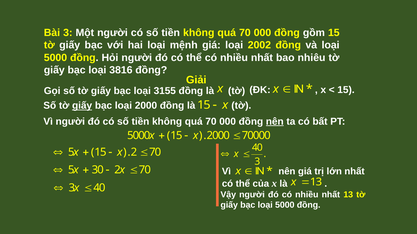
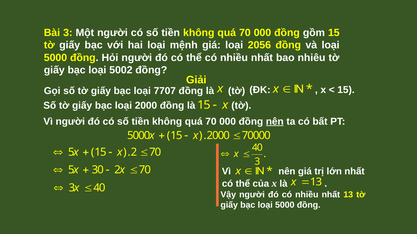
2002: 2002 -> 2056
3816: 3816 -> 5002
3155: 3155 -> 7707
giấy at (82, 106) underline: present -> none
